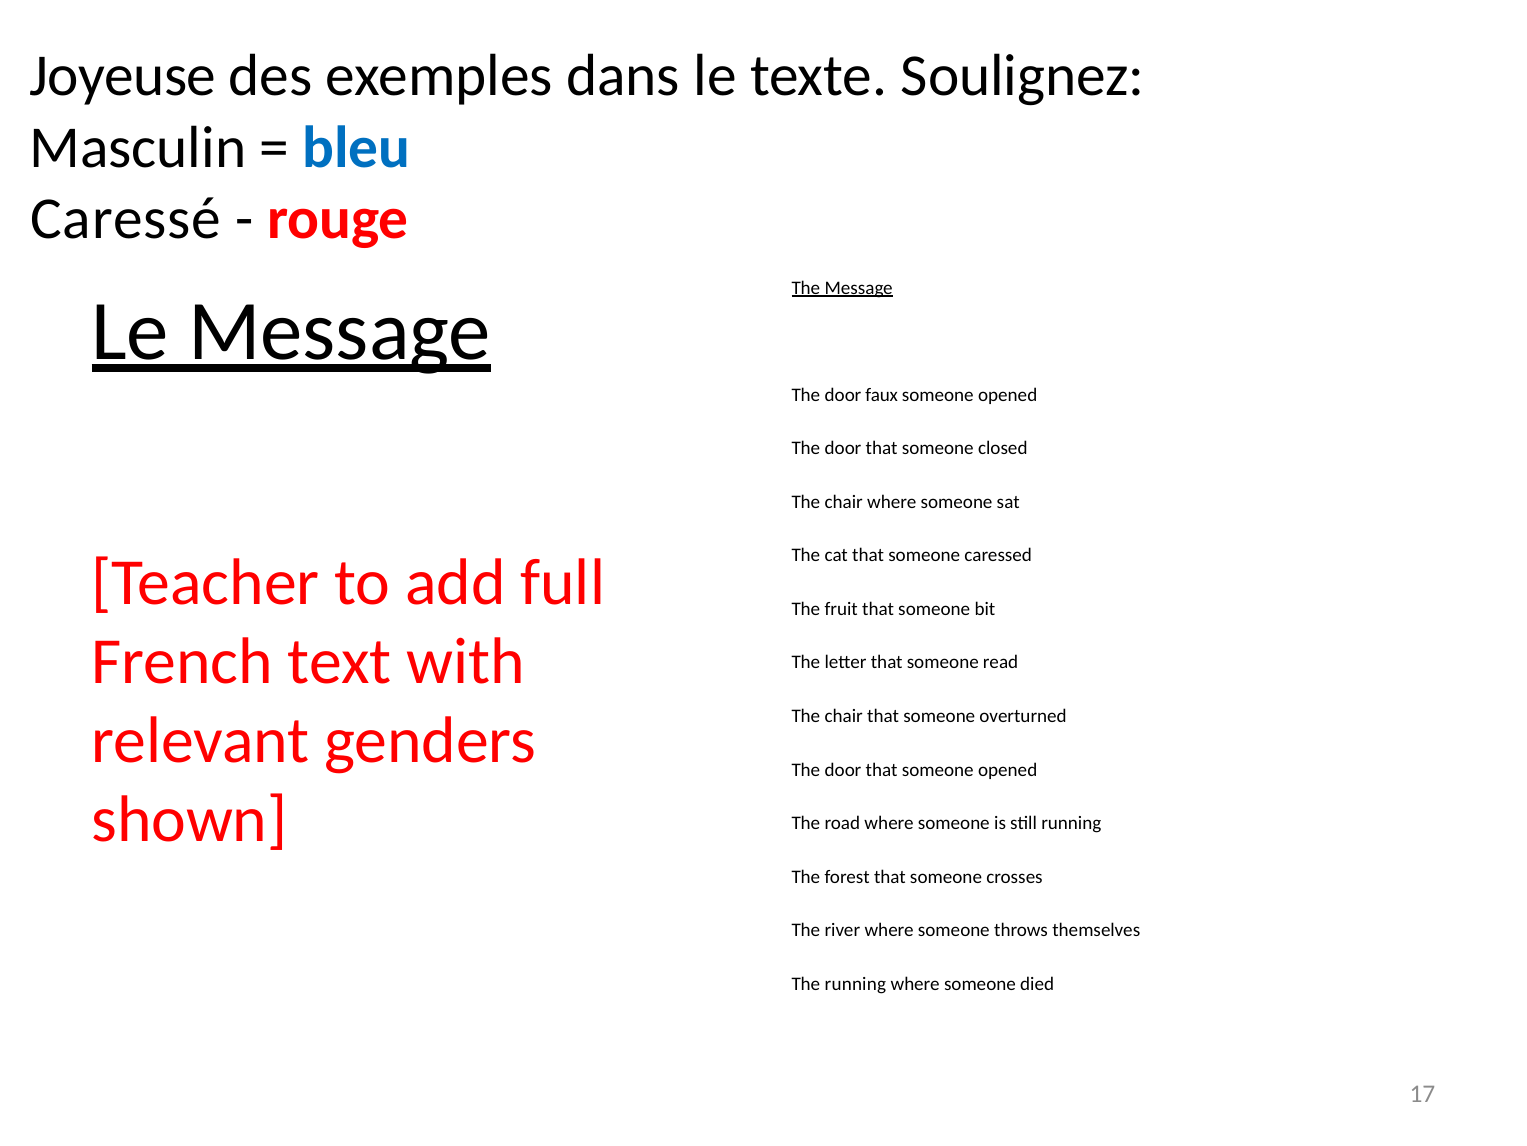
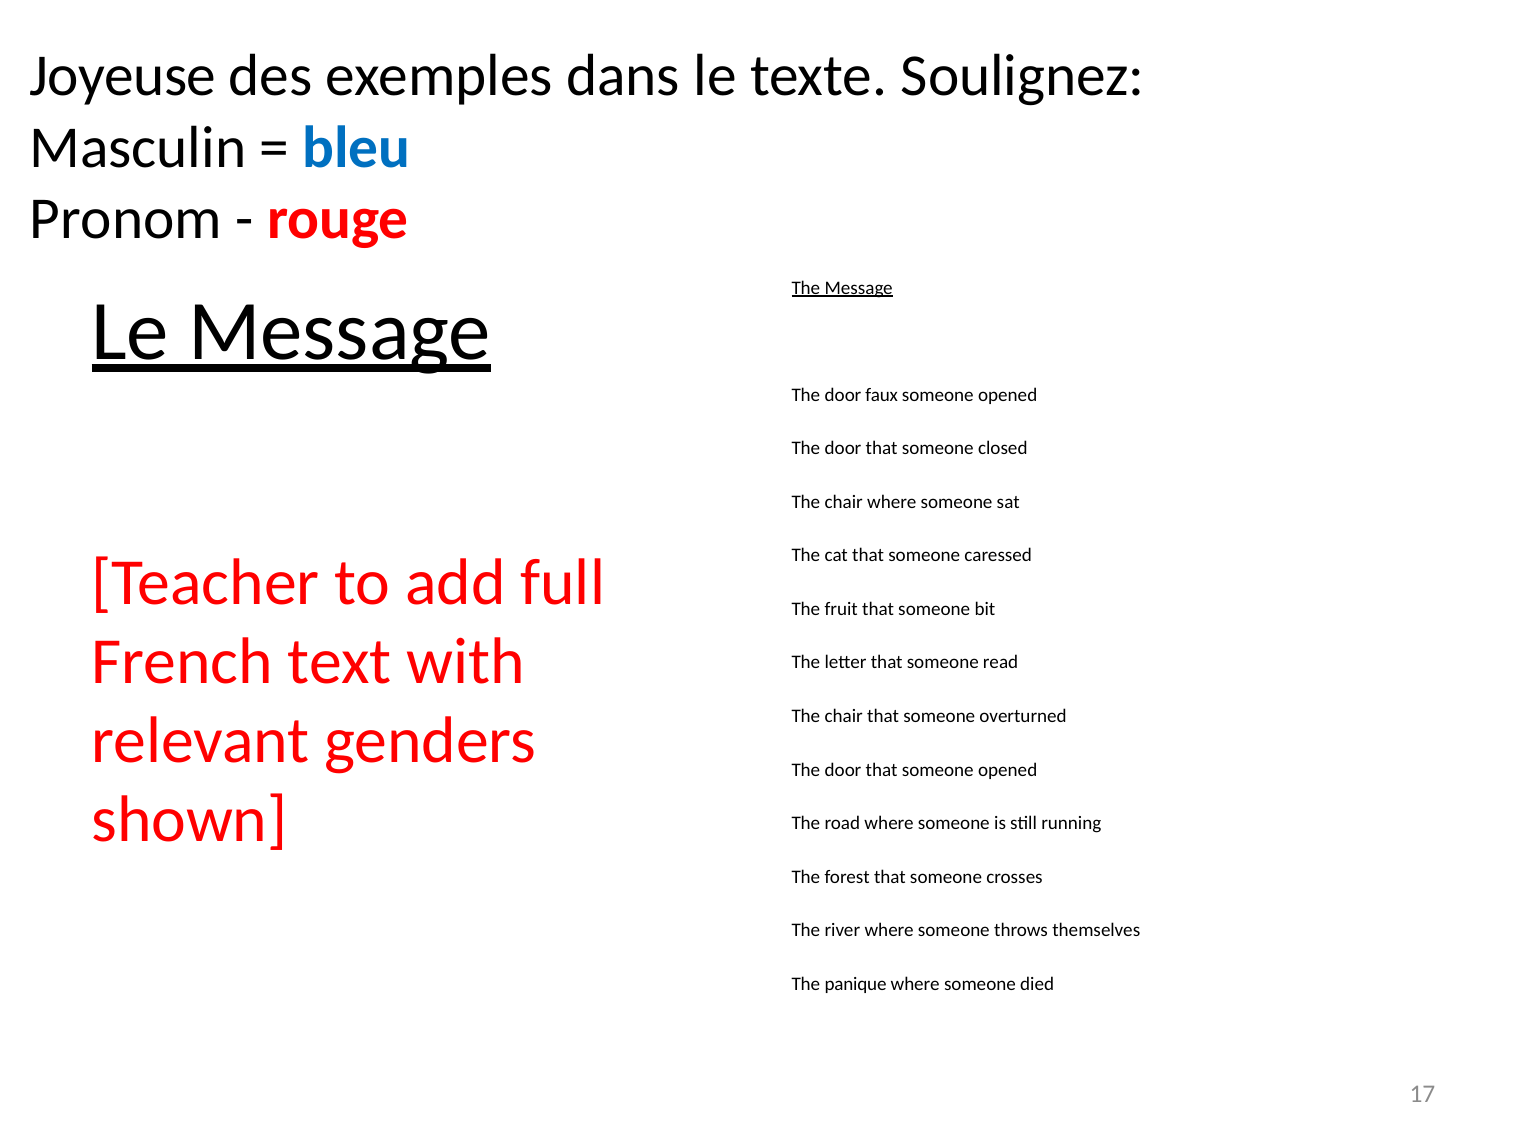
Caressé: Caressé -> Pronom
The running: running -> panique
